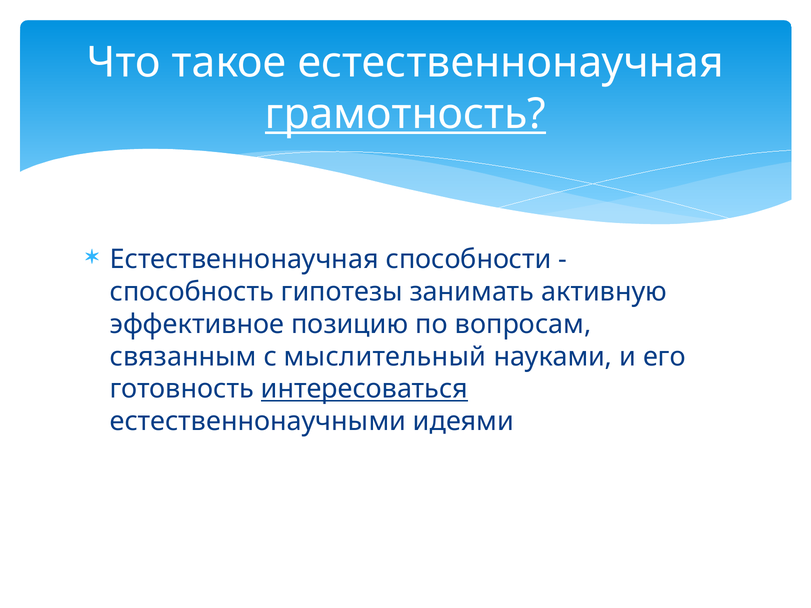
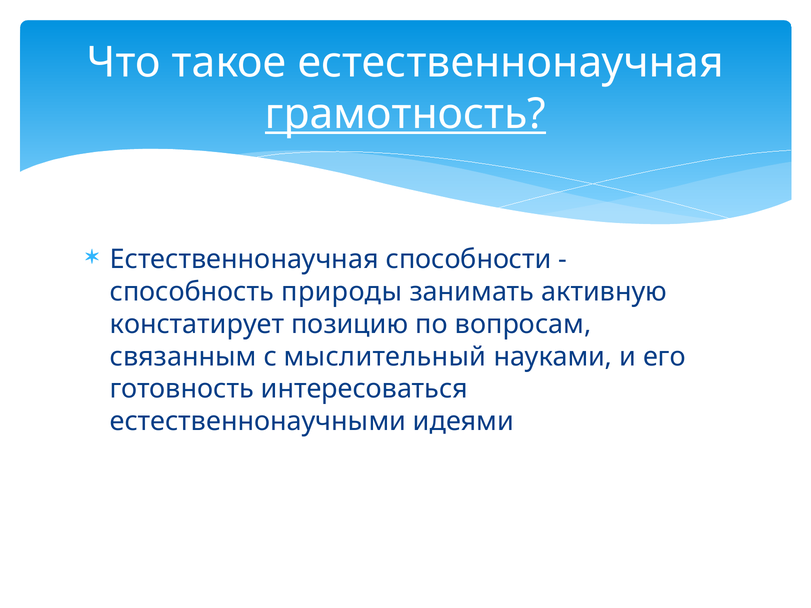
гипотезы: гипотезы -> природы
эффективное: эффективное -> констатирует
интересоваться underline: present -> none
